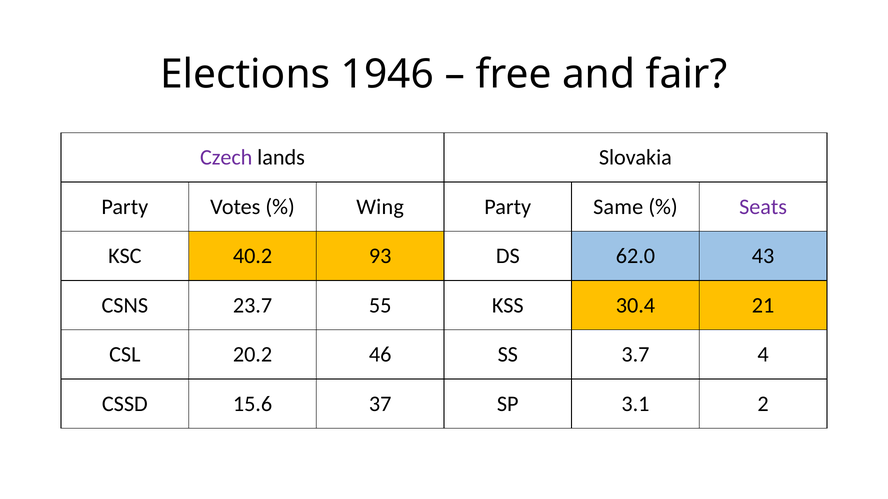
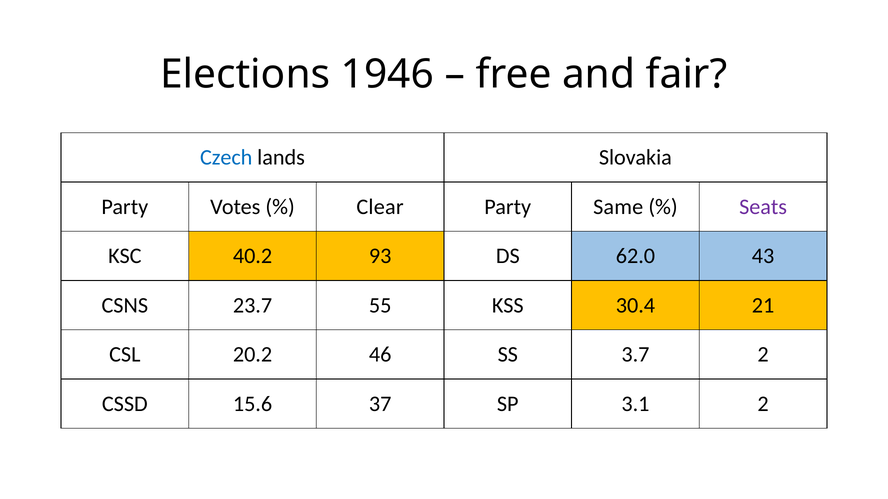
Czech colour: purple -> blue
Wing: Wing -> Clear
3.7 4: 4 -> 2
